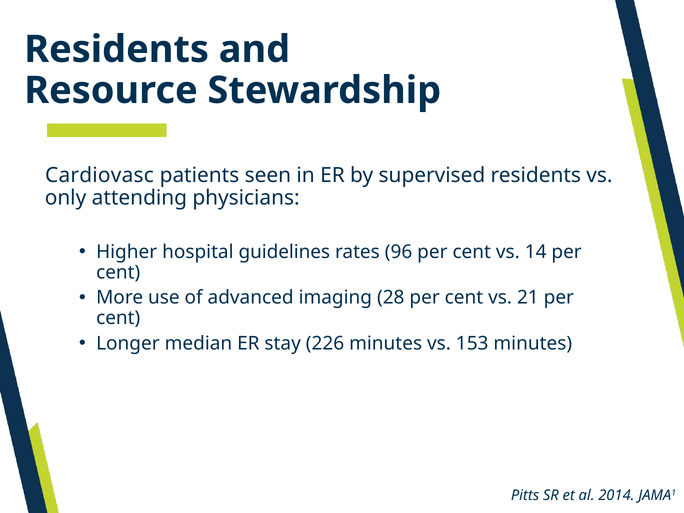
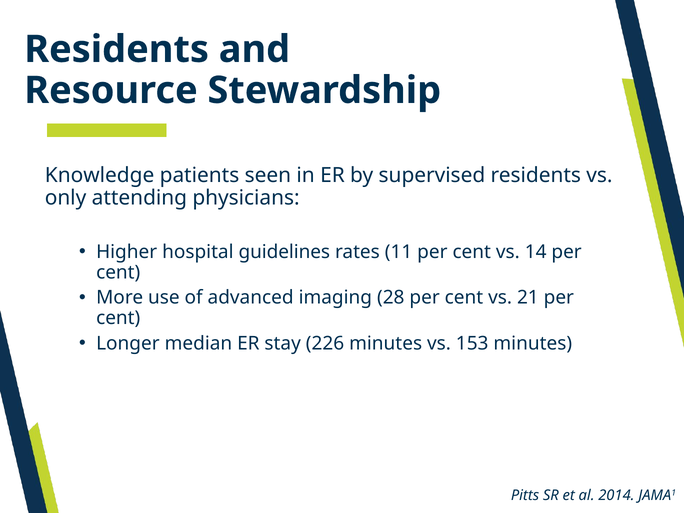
Cardiovasc: Cardiovasc -> Knowledge
96: 96 -> 11
